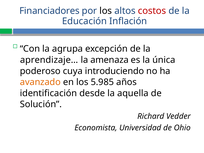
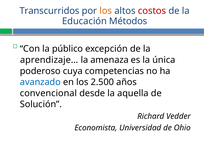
Financiadores: Financiadores -> Transcurridos
los at (106, 11) colour: black -> orange
Inflación: Inflación -> Métodos
agrupa: agrupa -> público
introduciendo: introduciendo -> competencias
avanzado colour: orange -> blue
5.985: 5.985 -> 2.500
identificación: identificación -> convencional
